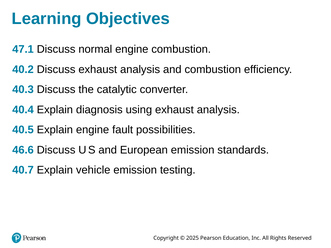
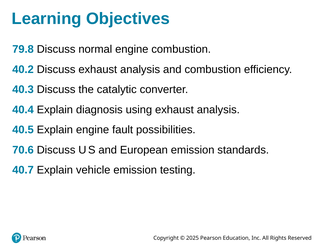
47.1: 47.1 -> 79.8
46.6: 46.6 -> 70.6
